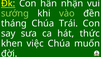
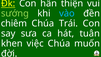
nhận: nhận -> thiện
vào colour: light green -> light blue
tháng: tháng -> chiêm
thức: thức -> tuân
